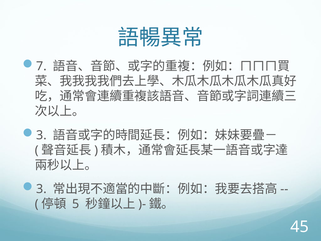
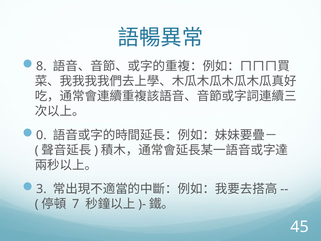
7: 7 -> 8
3 at (41, 135): 3 -> 0
5: 5 -> 7
